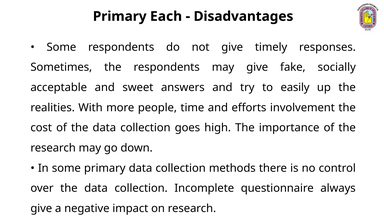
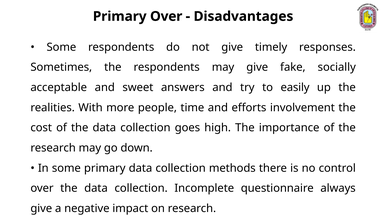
Primary Each: Each -> Over
